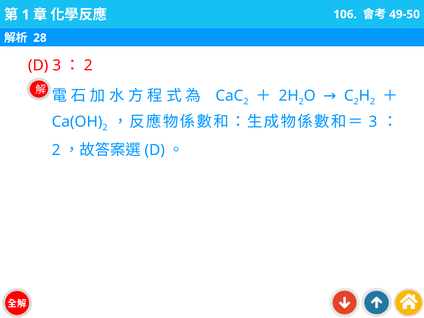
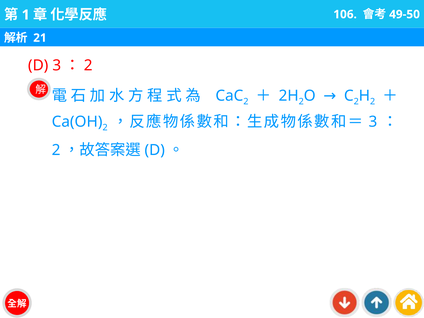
28: 28 -> 21
